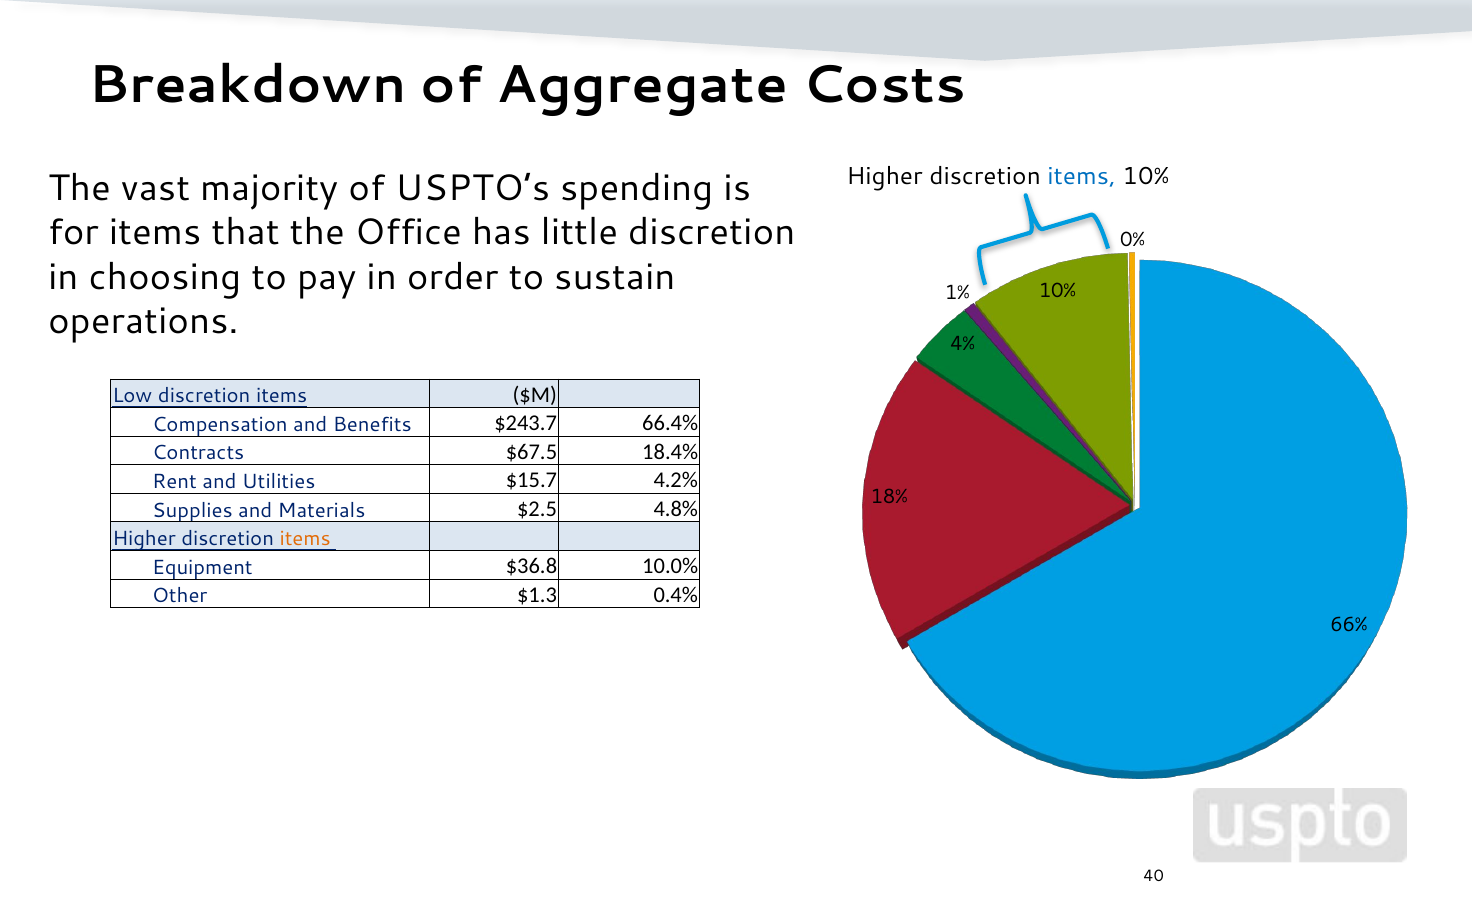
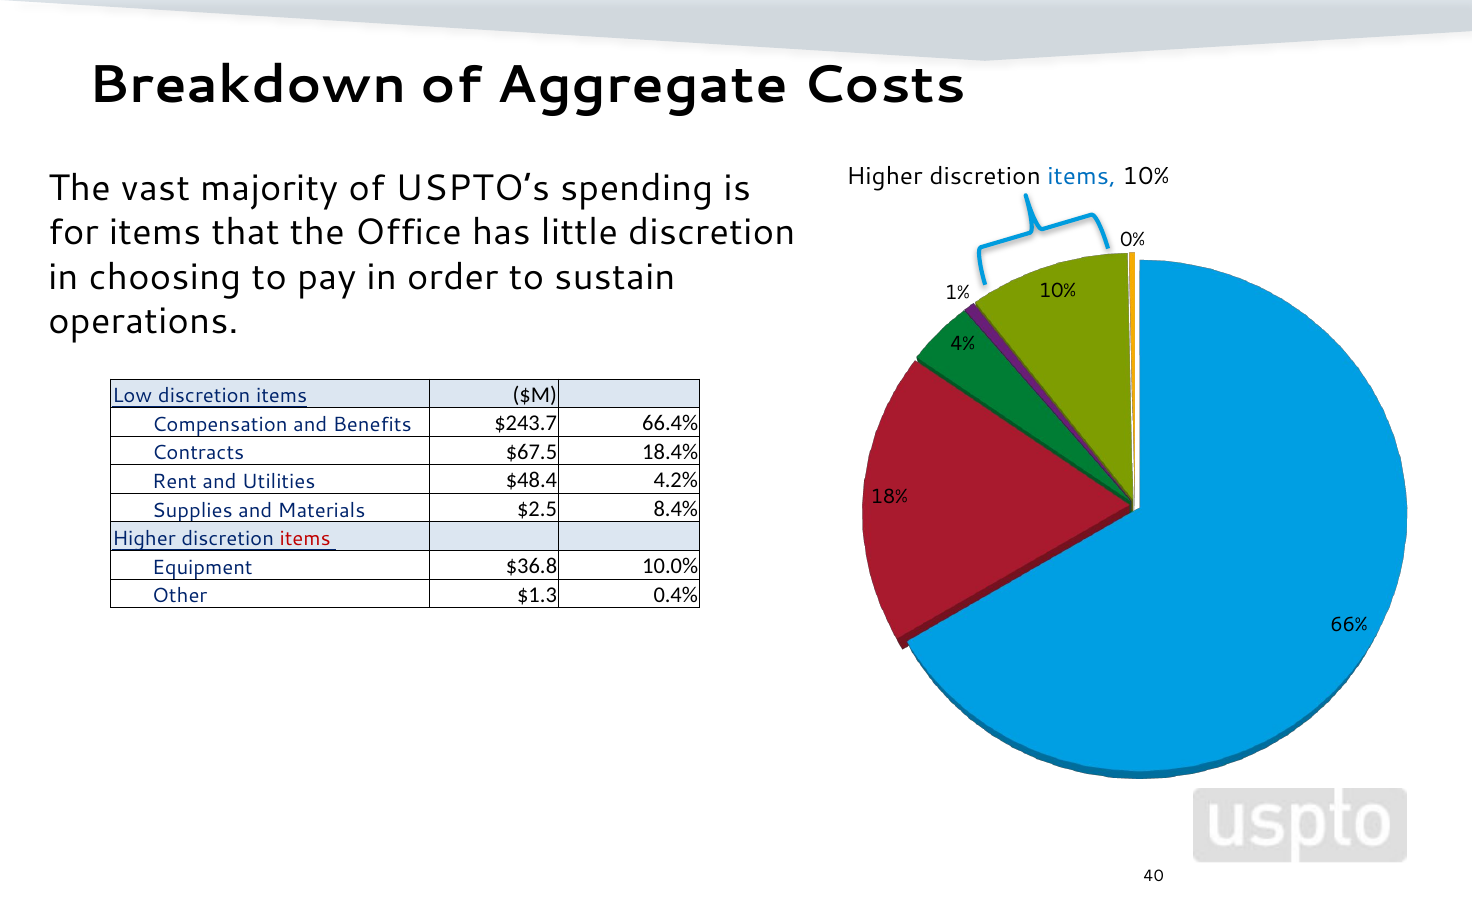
$15.7: $15.7 -> $48.4
4.8%: 4.8% -> 8.4%
items at (305, 539) colour: orange -> red
